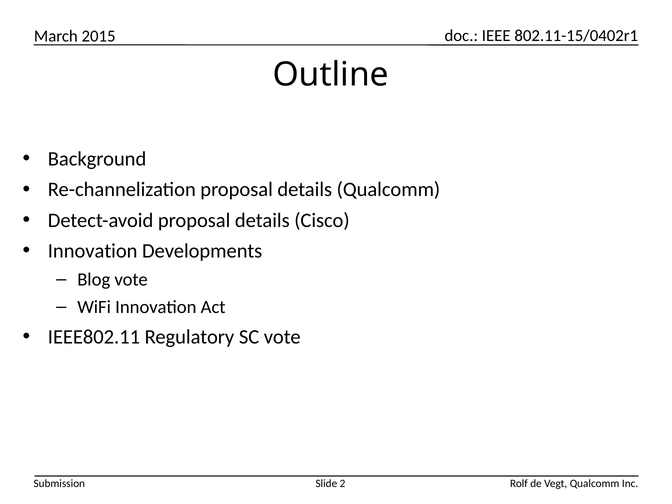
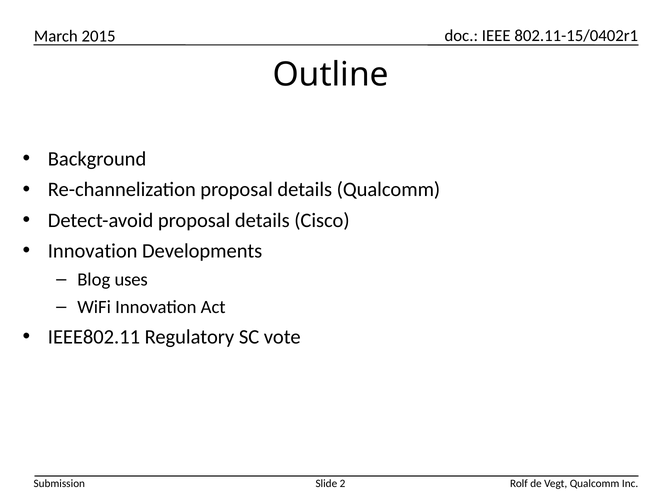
Blog vote: vote -> uses
